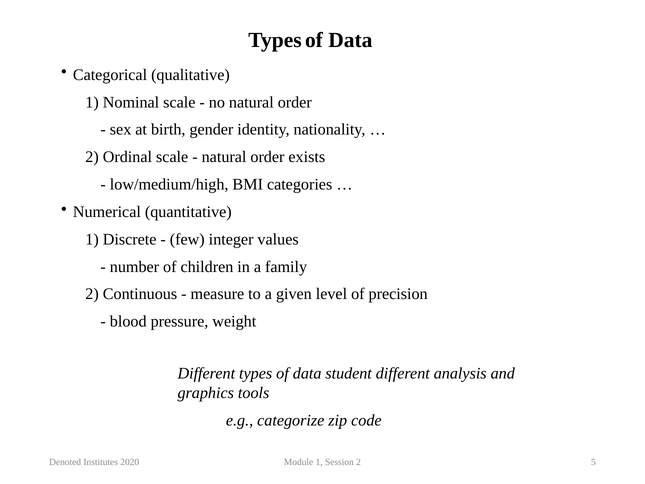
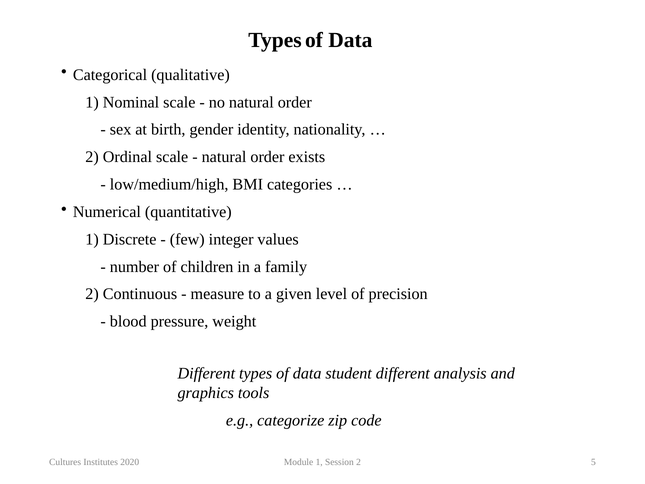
Denoted: Denoted -> Cultures
